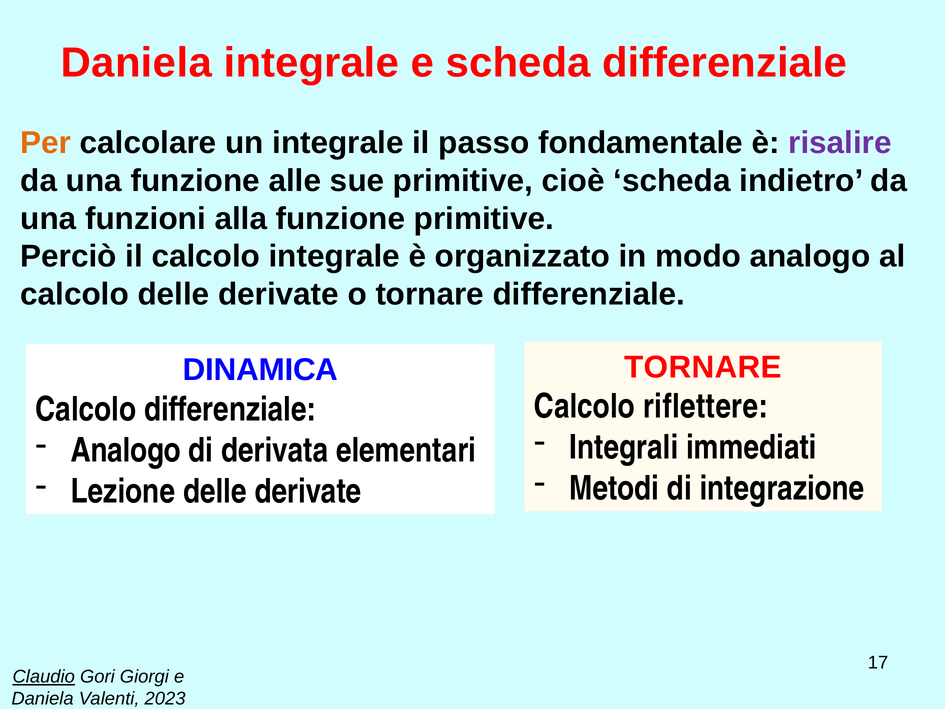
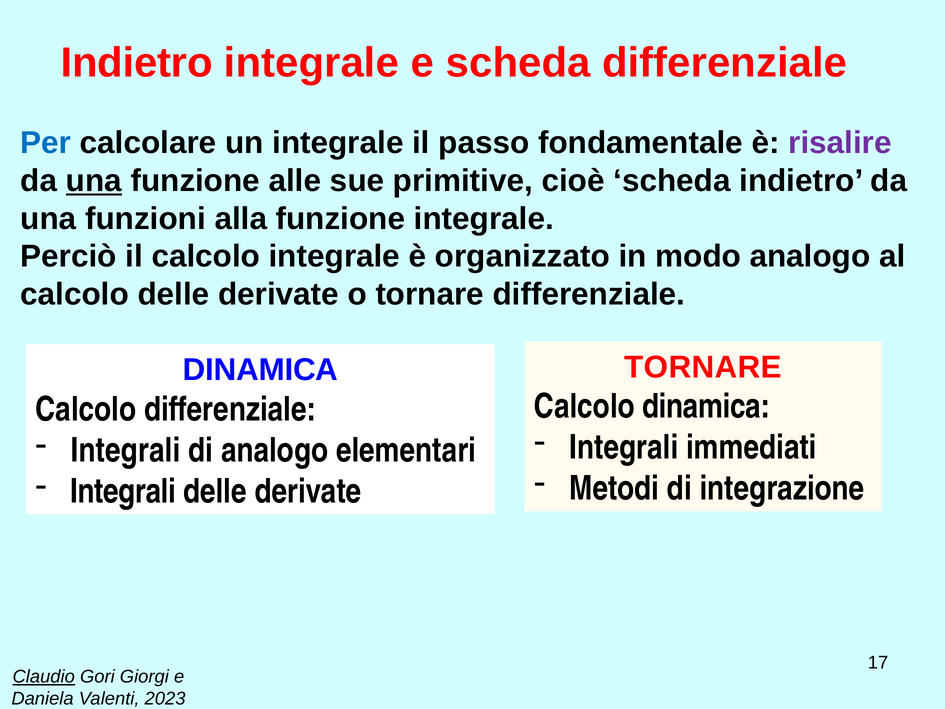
Daniela at (136, 63): Daniela -> Indietro
Per colour: orange -> blue
una at (94, 181) underline: none -> present
funzione primitive: primitive -> integrale
Calcolo riflettere: riflettere -> dinamica
Analogo at (126, 450): Analogo -> Integrali
di derivata: derivata -> analogo
Lezione at (123, 491): Lezione -> Integrali
